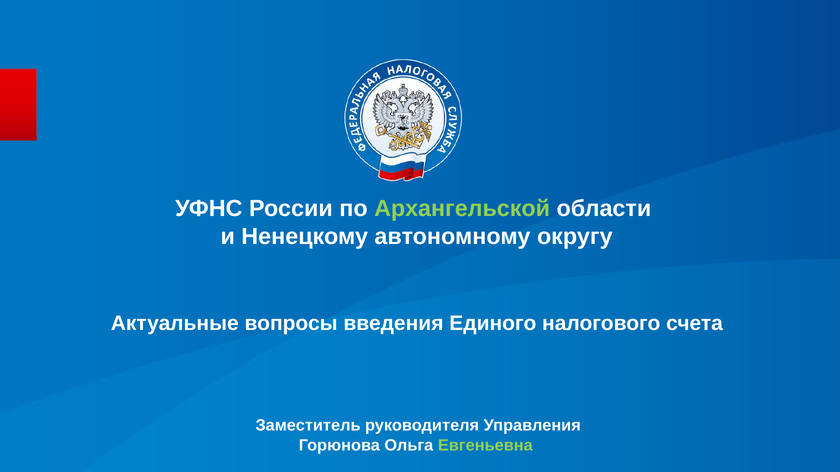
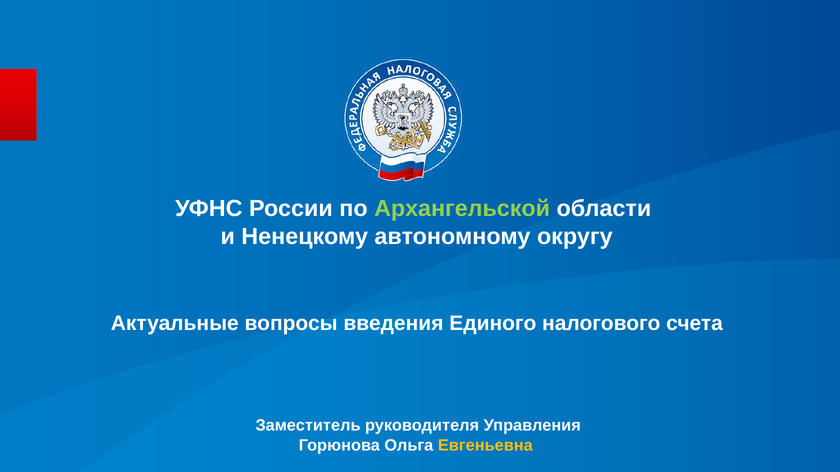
Евгеньевна colour: light green -> yellow
